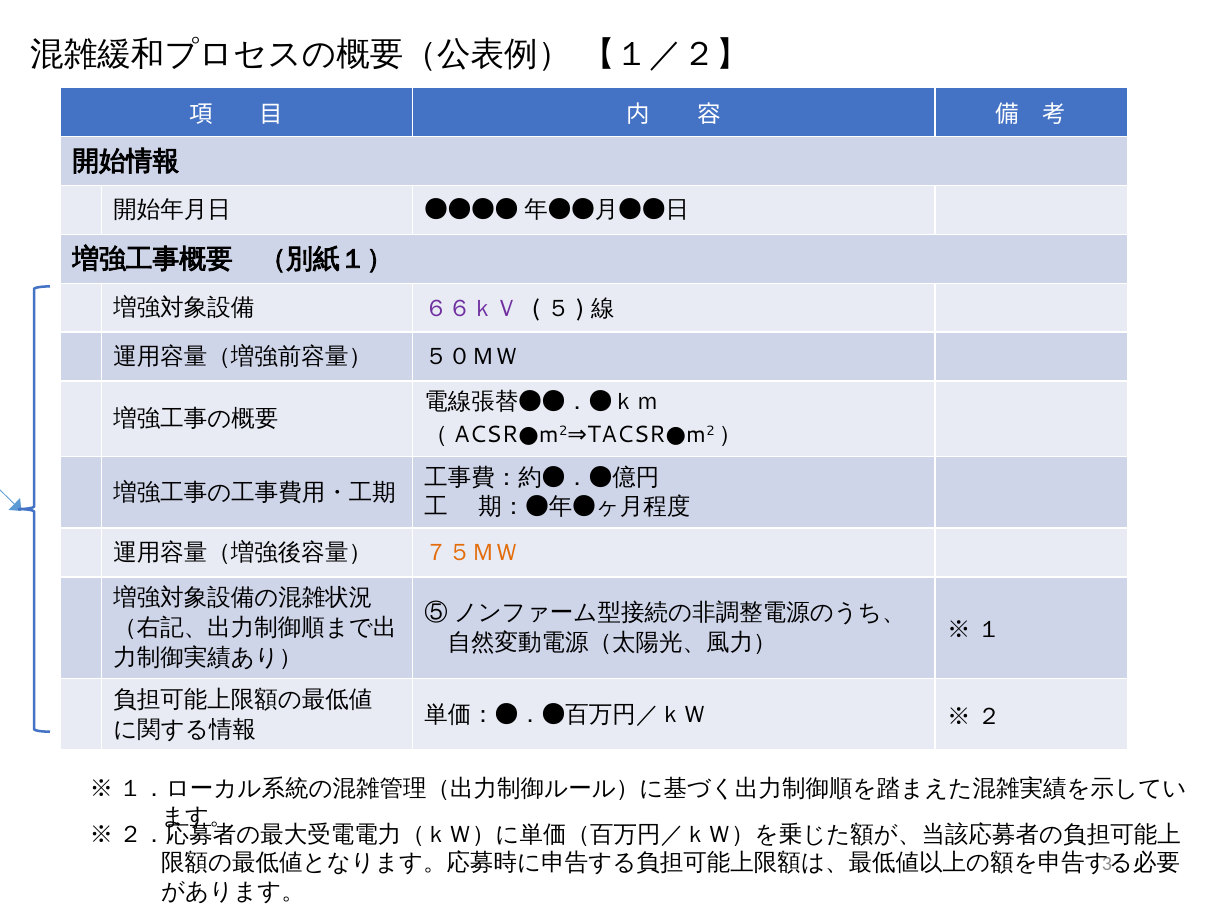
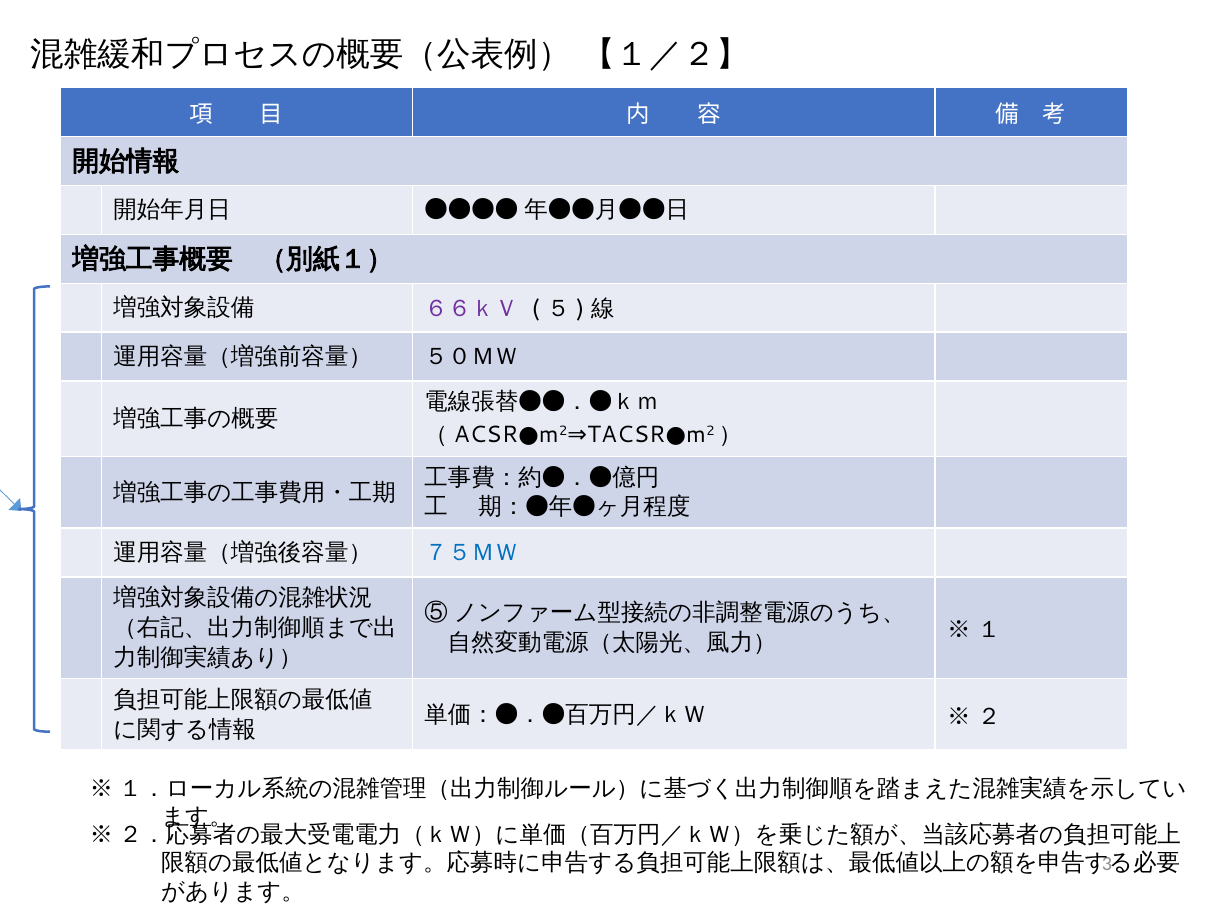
７５ＭＷ colour: orange -> blue
